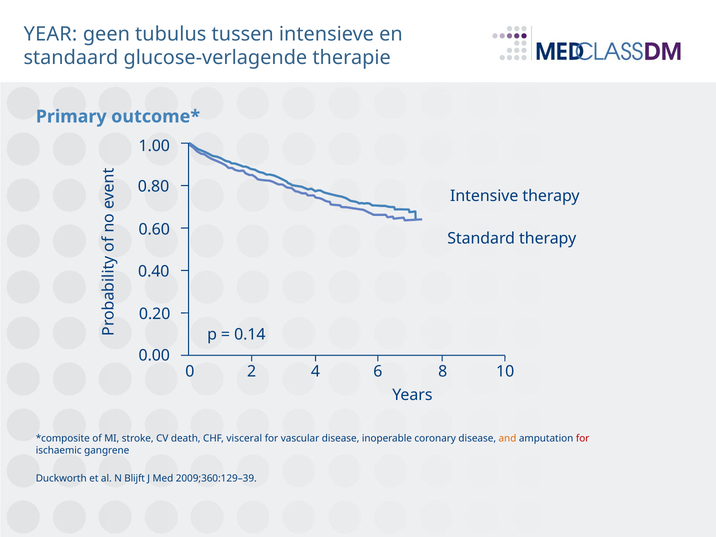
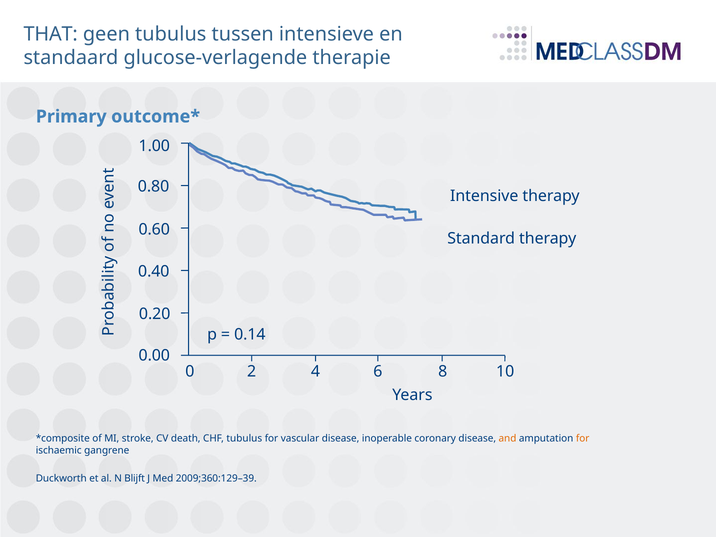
YEAR: YEAR -> THAT
CHF visceral: visceral -> tubulus
for at (583, 439) colour: red -> orange
